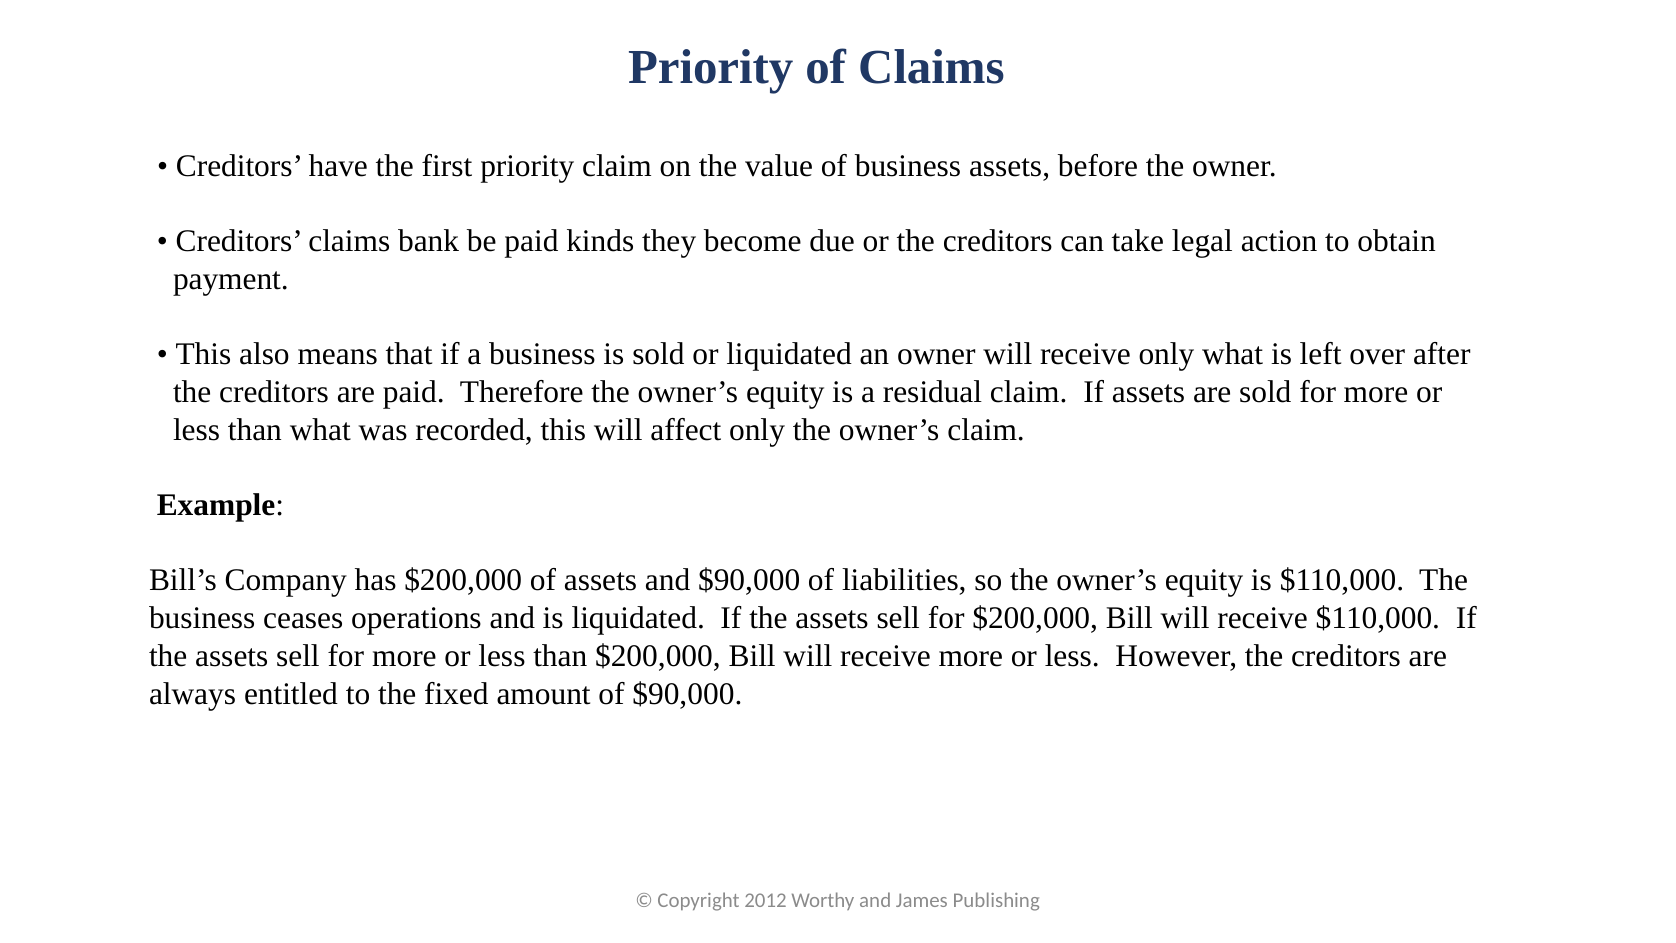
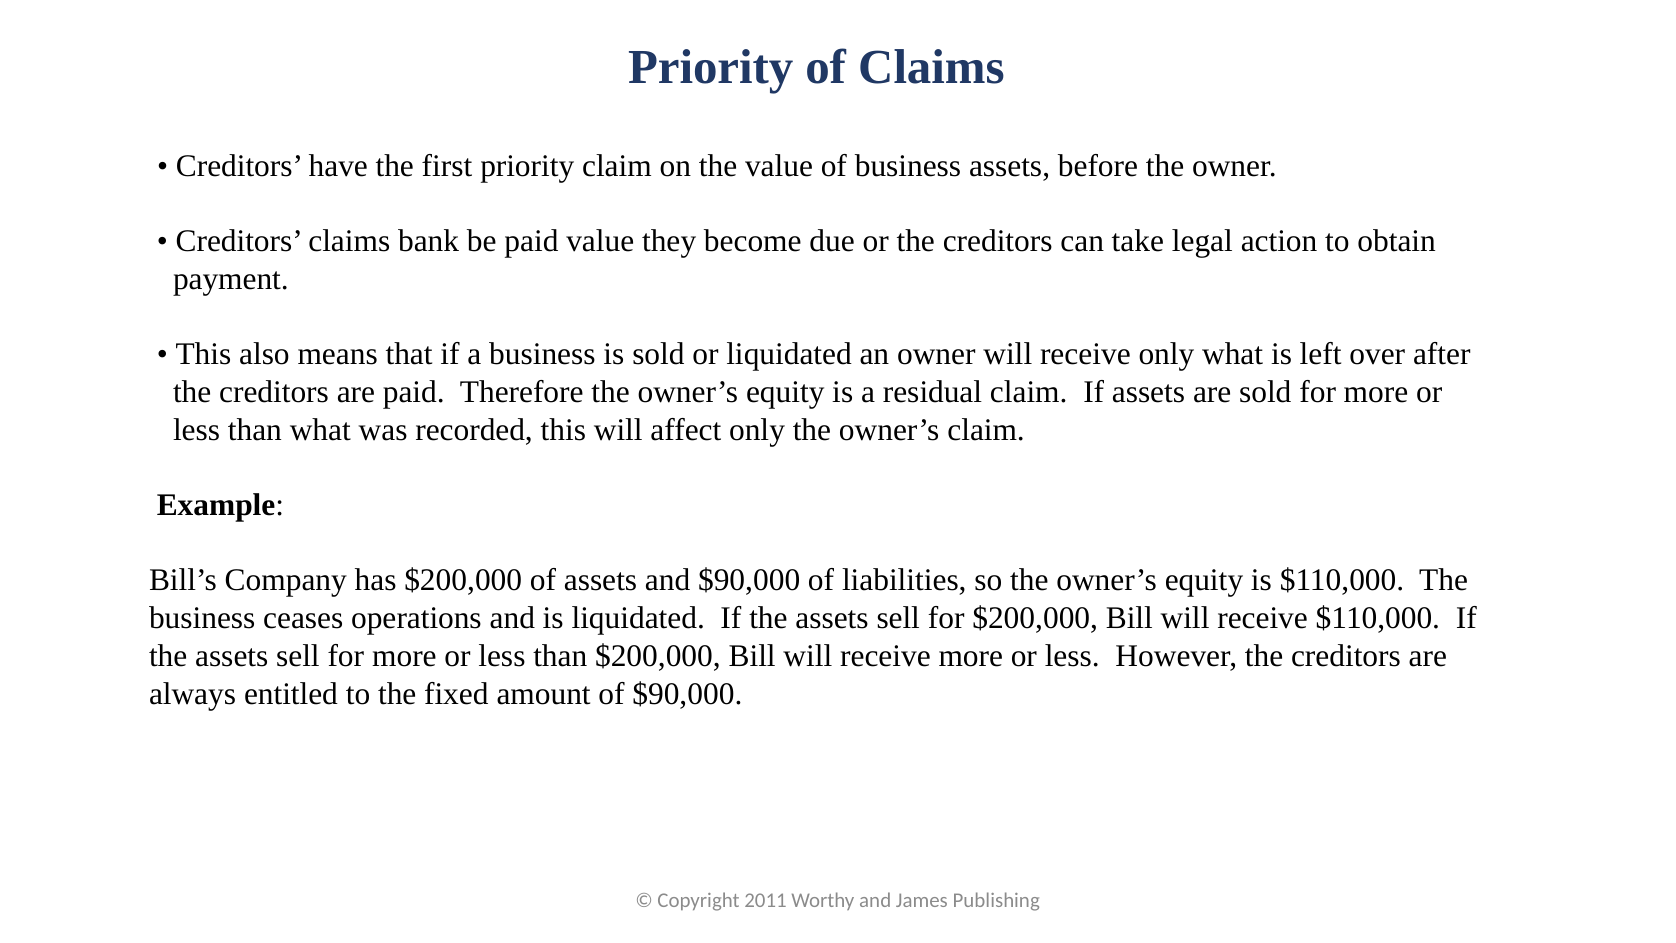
paid kinds: kinds -> value
2012: 2012 -> 2011
